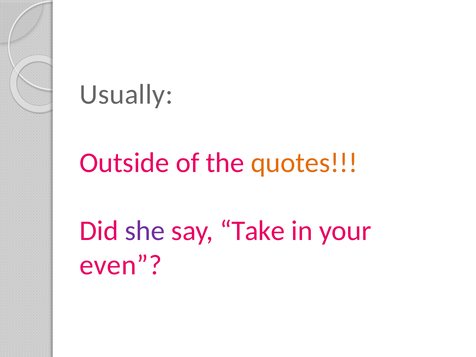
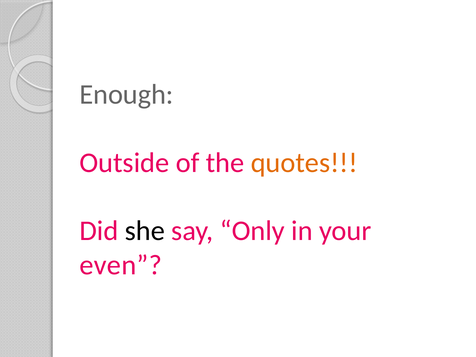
Usually: Usually -> Enough
she colour: purple -> black
Take: Take -> Only
